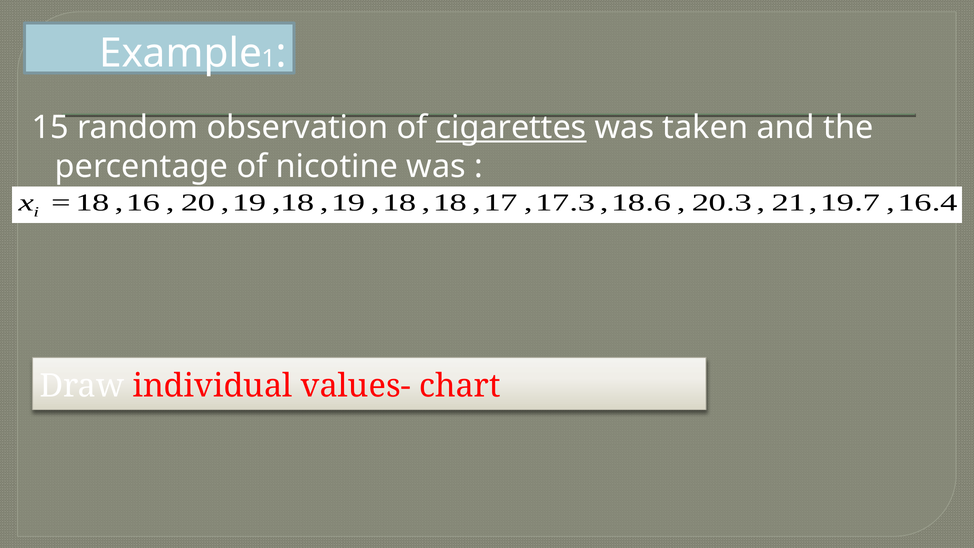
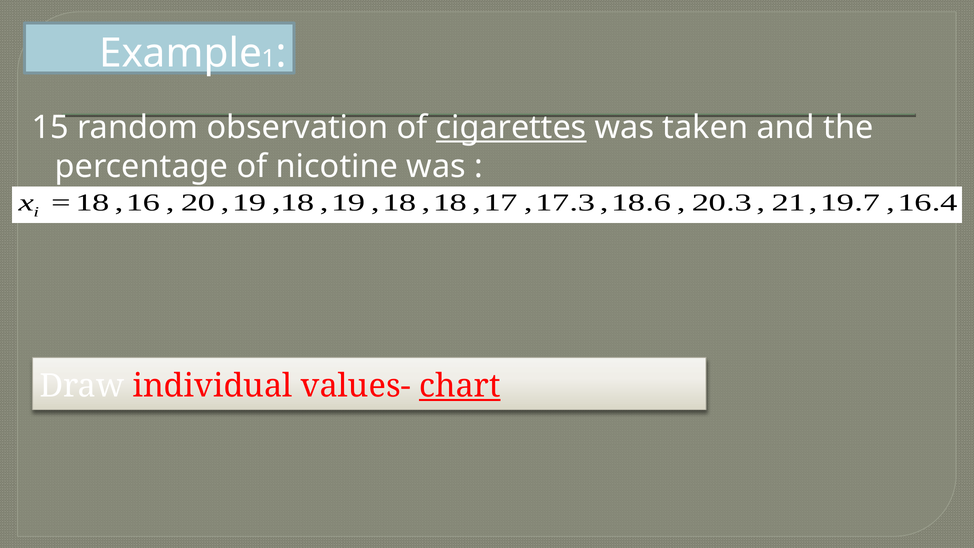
chart underline: none -> present
